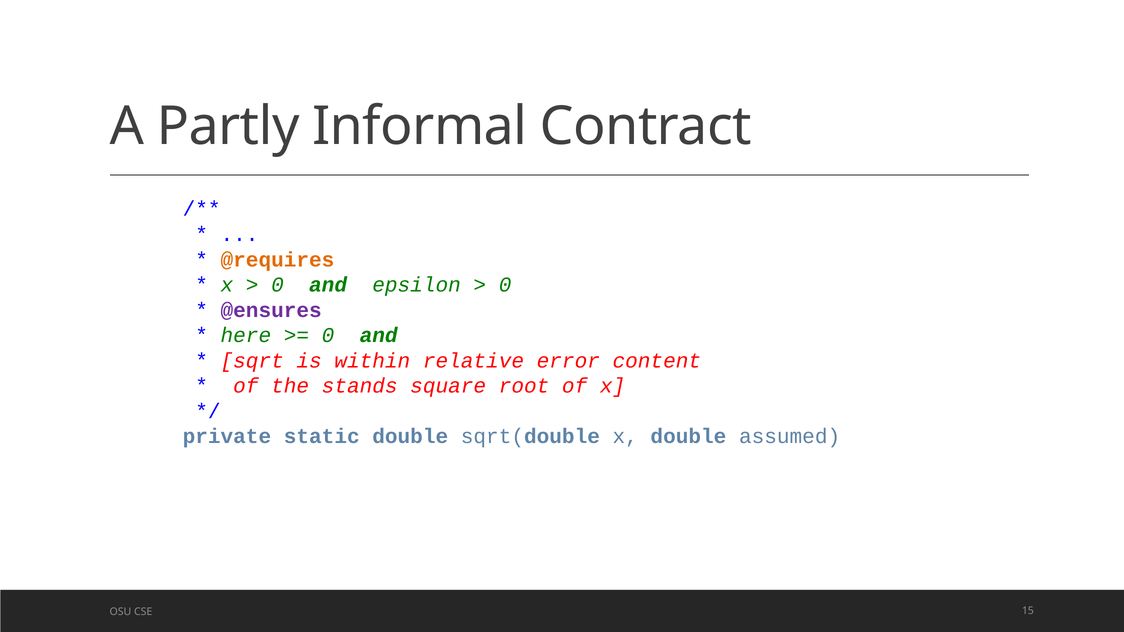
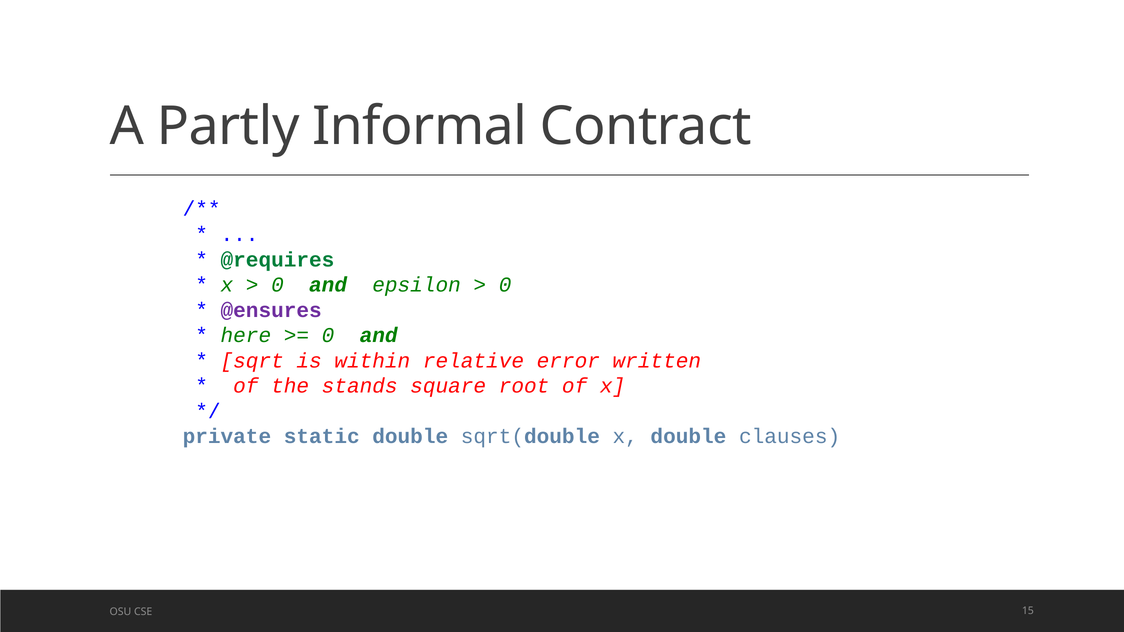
@requires colour: orange -> green
content: content -> written
assumed: assumed -> clauses
